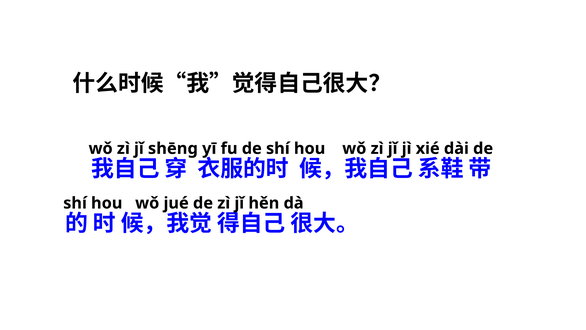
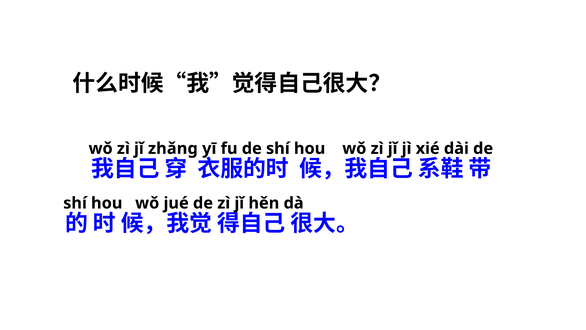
shēnɡ: shēnɡ -> zhǎnɡ
